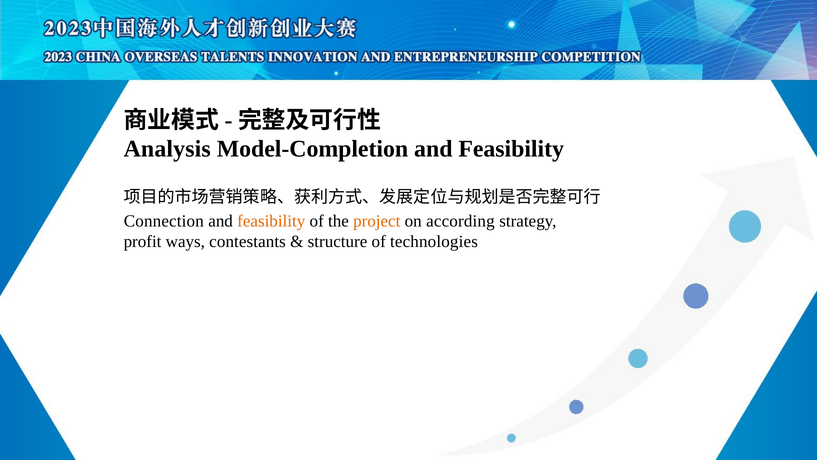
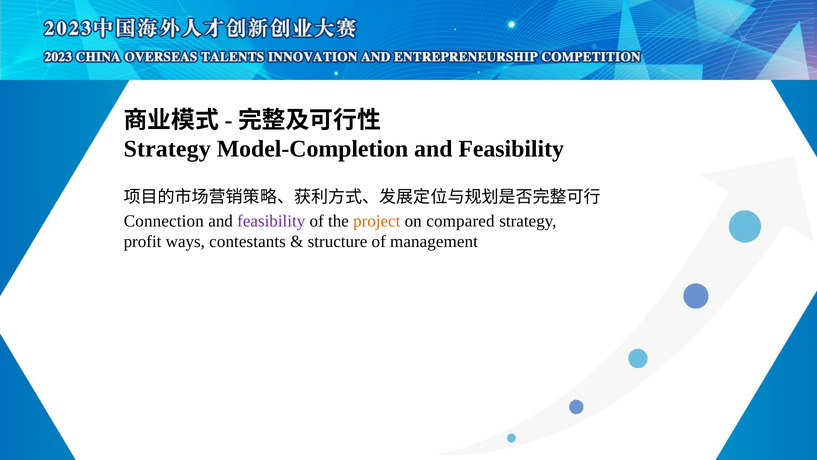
Analysis at (167, 149): Analysis -> Strategy
feasibility at (271, 221) colour: orange -> purple
according: according -> compared
technologies: technologies -> management
